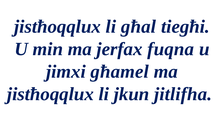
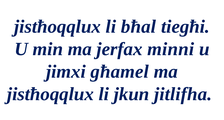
għal: għal -> bħal
fuqna: fuqna -> minni
